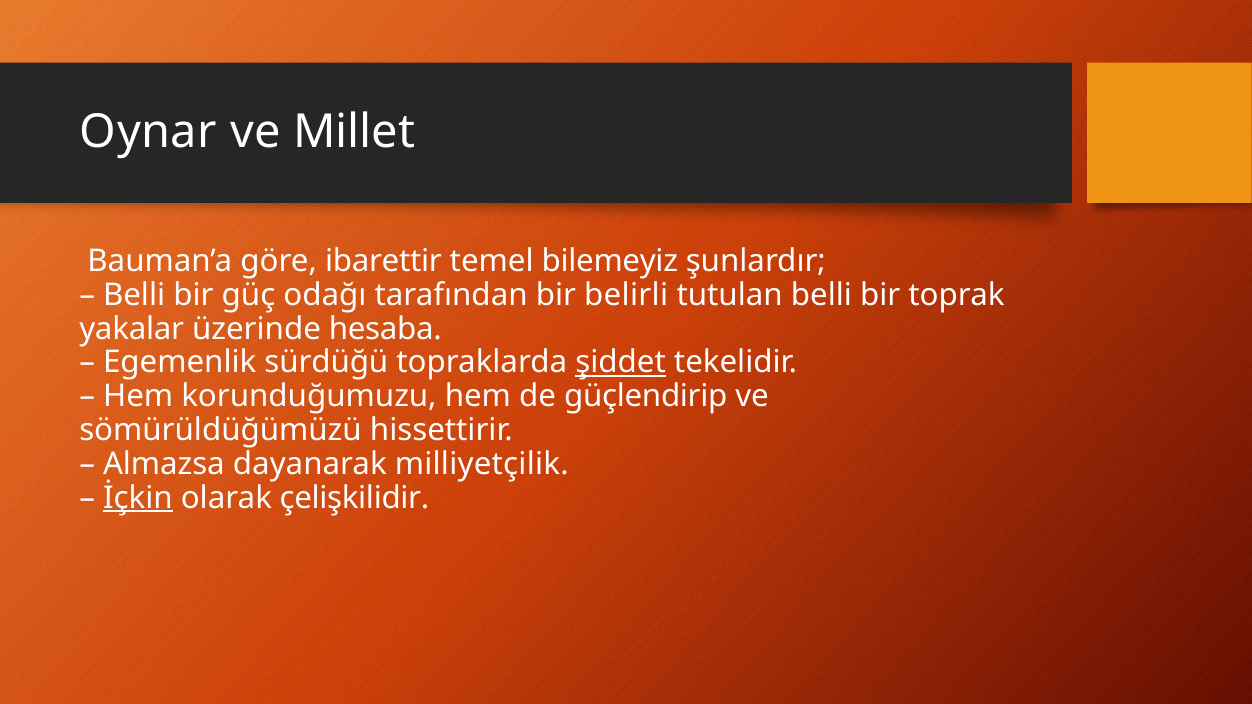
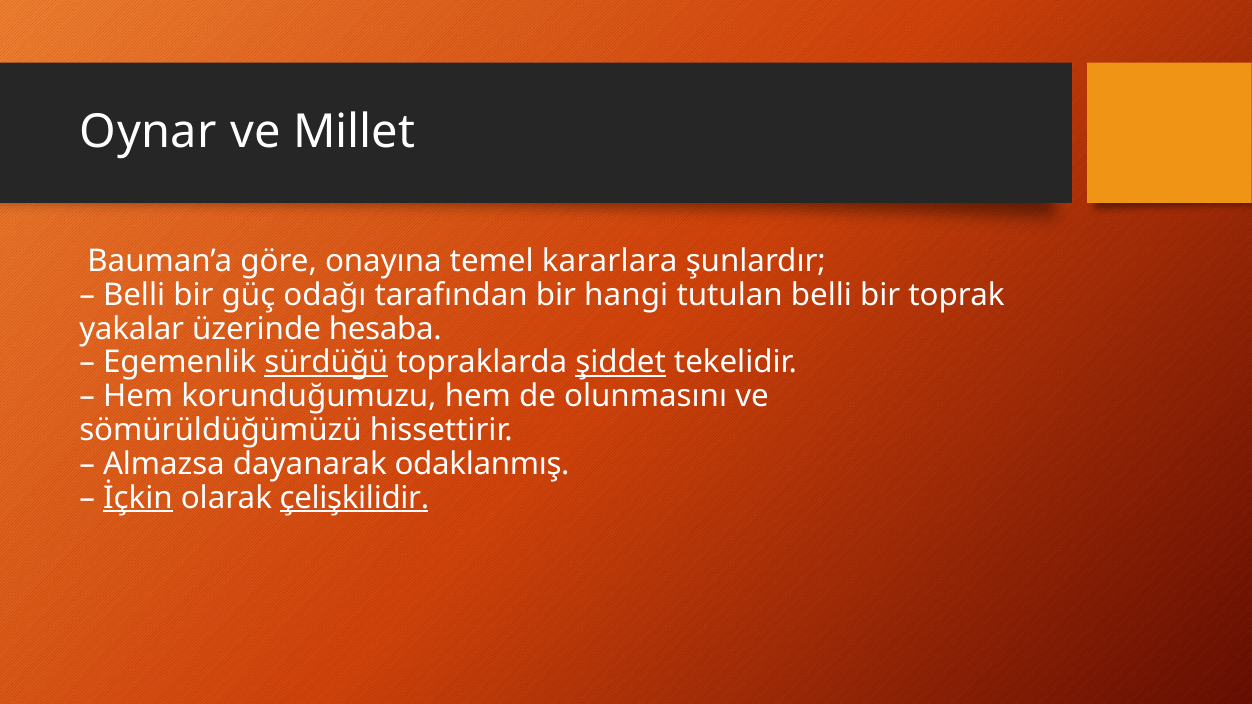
ibarettir: ibarettir -> onayına
bilemeyiz: bilemeyiz -> kararlara
belirli: belirli -> hangi
sürdüğü underline: none -> present
güçlendirip: güçlendirip -> olunmasını
milliyetçilik: milliyetçilik -> odaklanmış
çelişkilidir underline: none -> present
